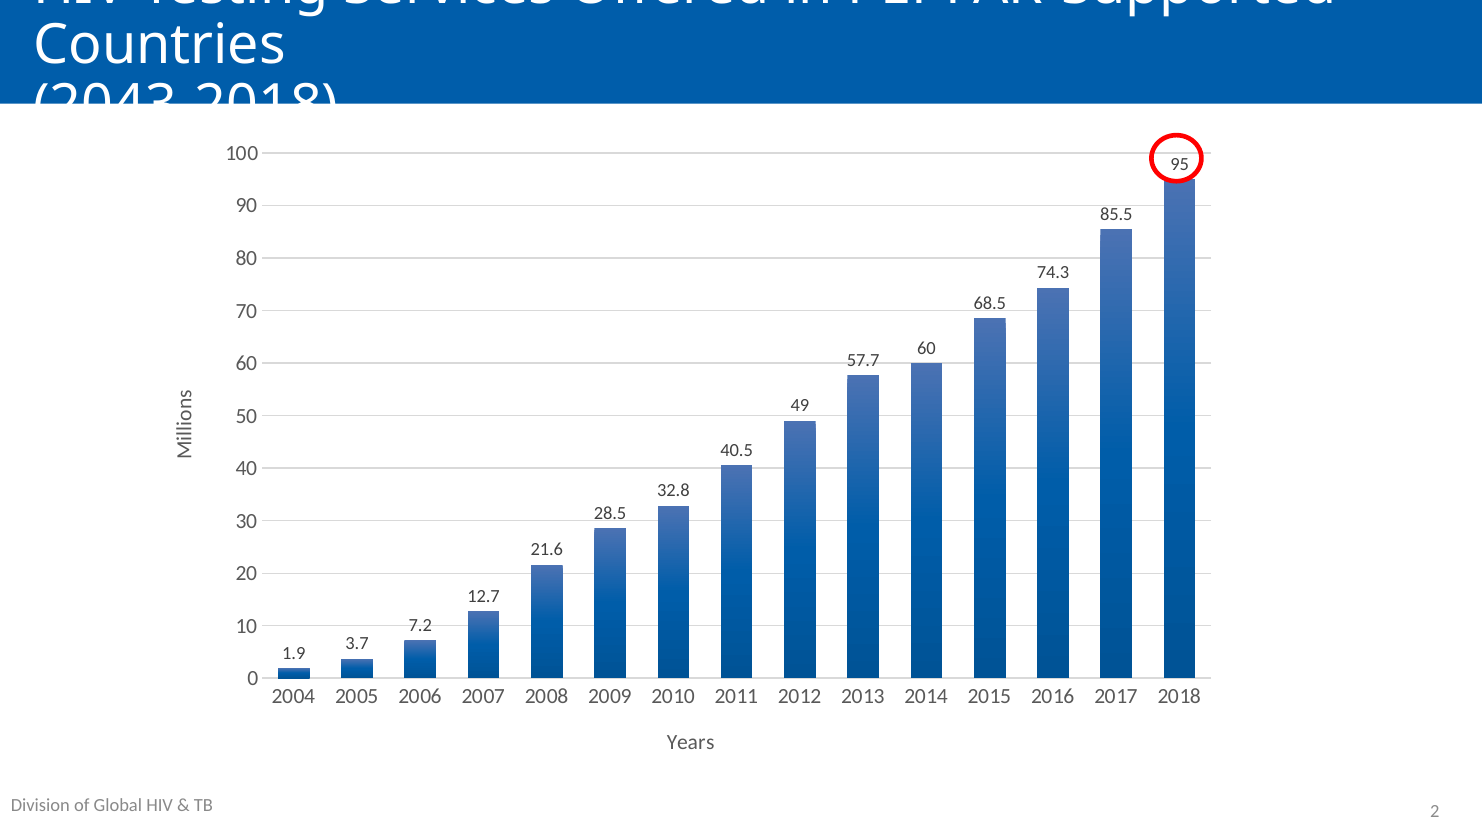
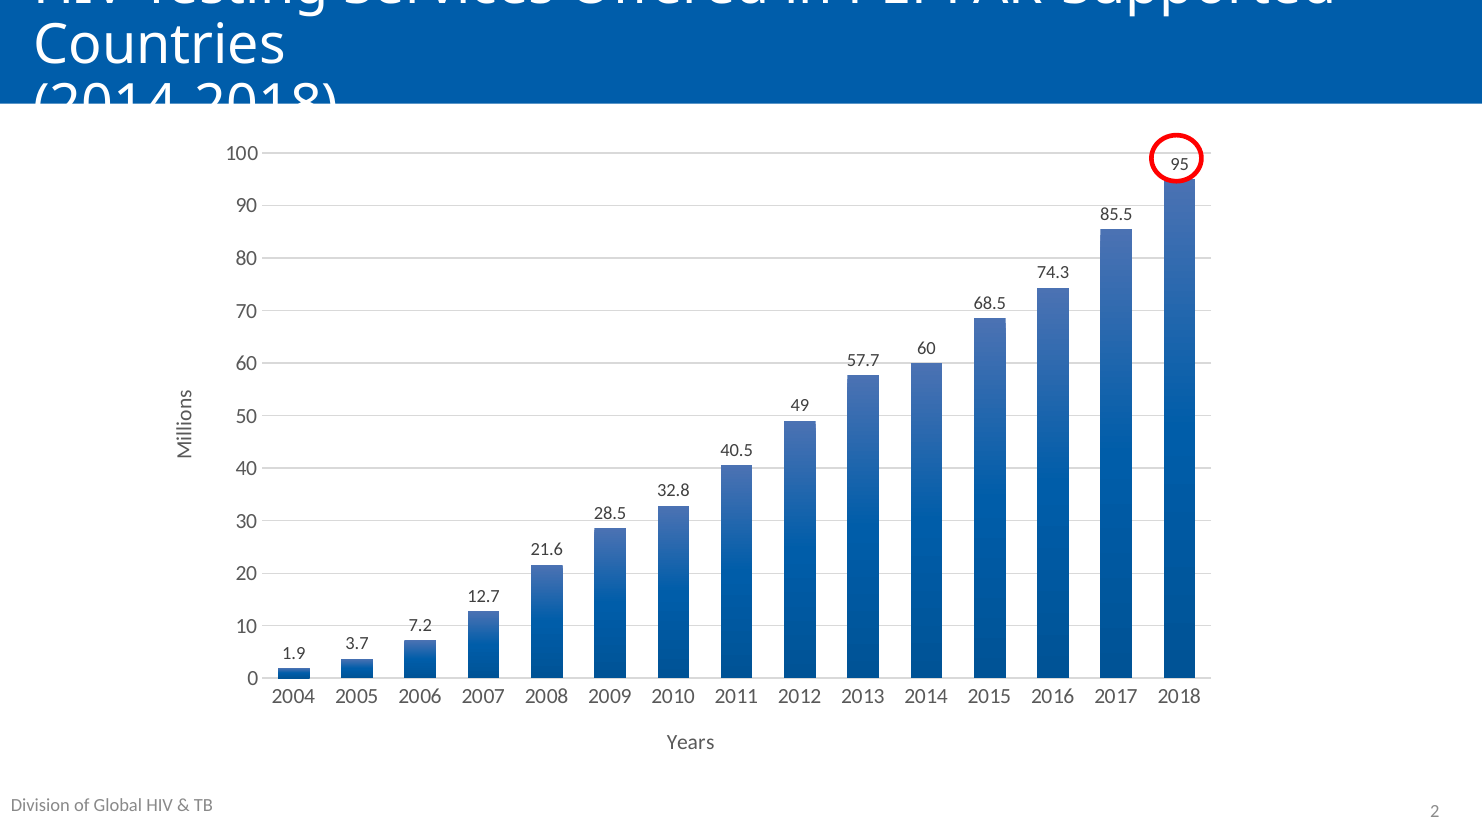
2043-2018: 2043-2018 -> 2014-2018
